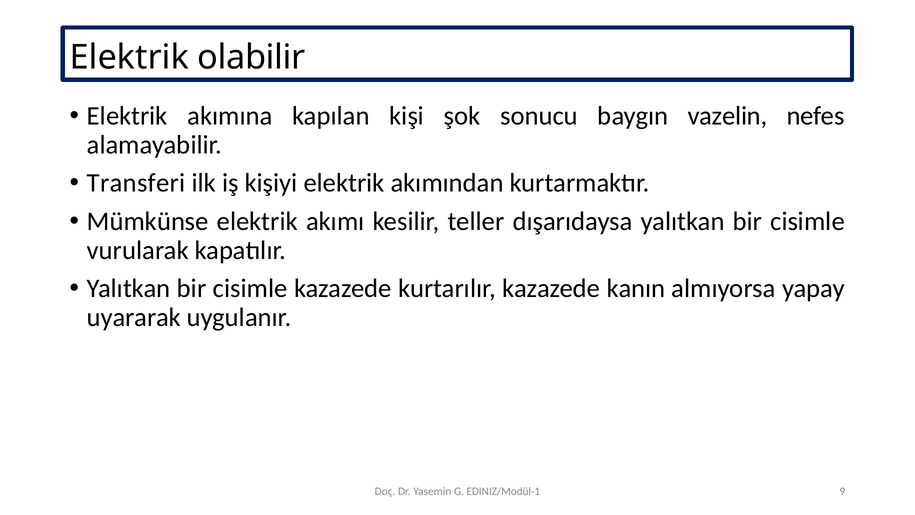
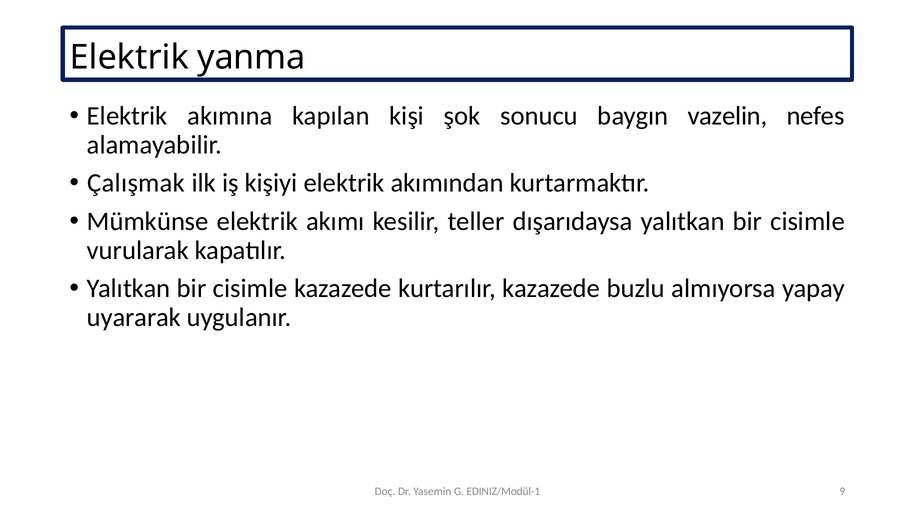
olabilir: olabilir -> yanma
Transferi: Transferi -> Çalışmak
kanın: kanın -> buzlu
